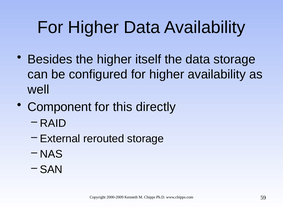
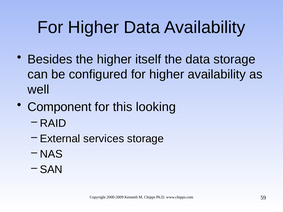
directly: directly -> looking
rerouted: rerouted -> services
